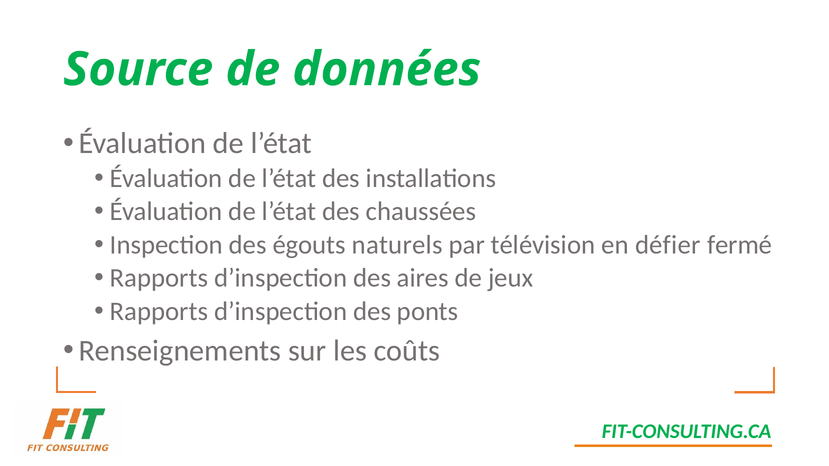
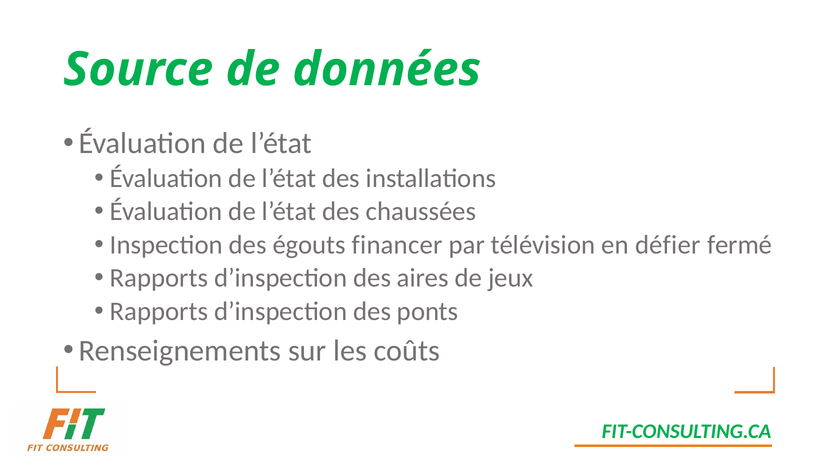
naturels: naturels -> financer
